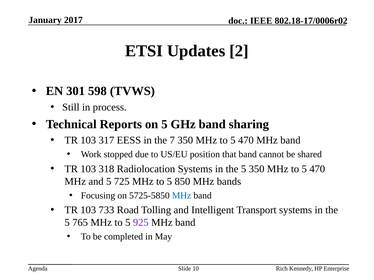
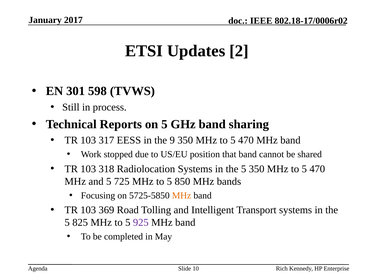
7: 7 -> 9
MHz at (182, 196) colour: blue -> orange
733: 733 -> 369
765: 765 -> 825
